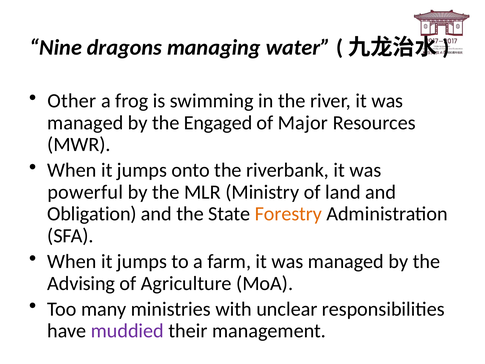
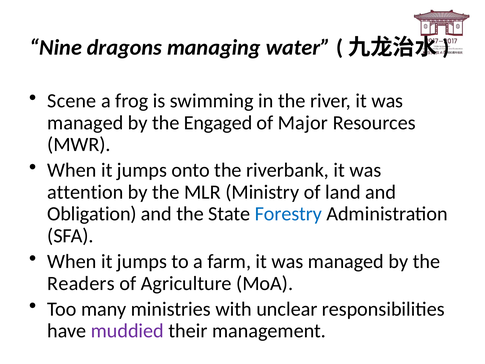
Other: Other -> Scene
powerful: powerful -> attention
Forestry colour: orange -> blue
Advising: Advising -> Readers
